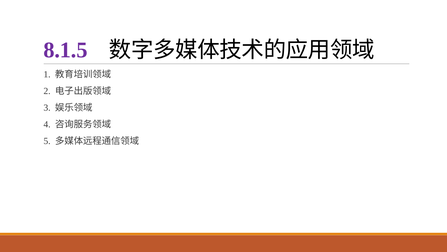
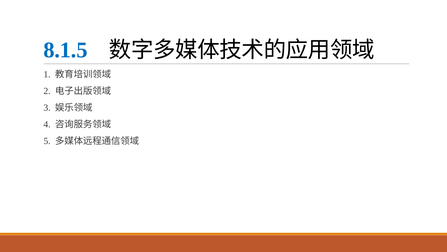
8.1.5 colour: purple -> blue
